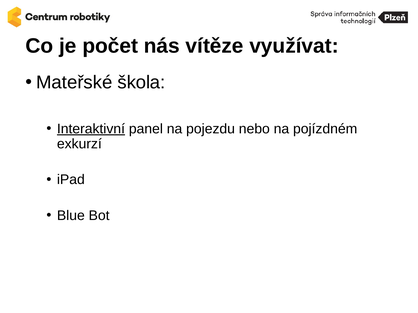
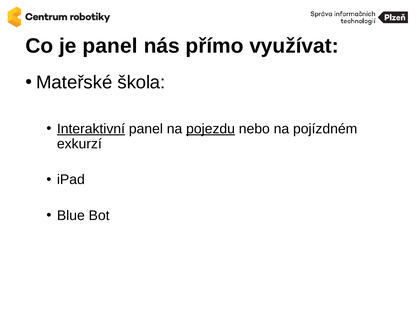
je počet: počet -> panel
vítěze: vítěze -> přímo
pojezdu underline: none -> present
